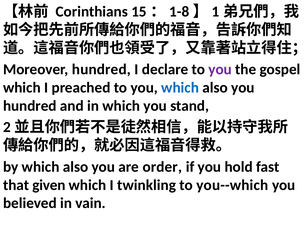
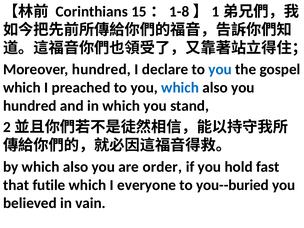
you at (220, 69) colour: purple -> blue
given: given -> futile
twinkling: twinkling -> everyone
you--which: you--which -> you--buried
